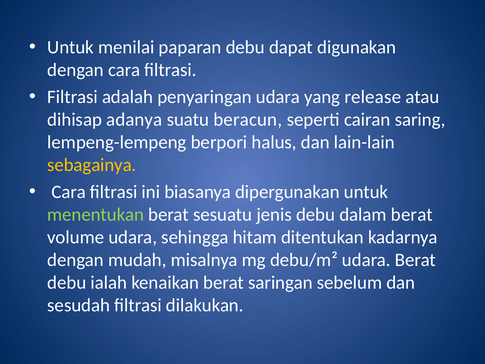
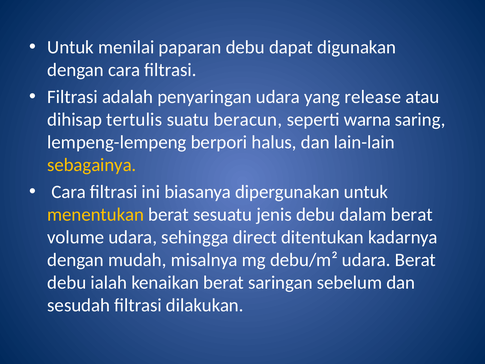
adanya: adanya -> tertulis
cairan: cairan -> warna
menentukan colour: light green -> yellow
hitam: hitam -> direct
